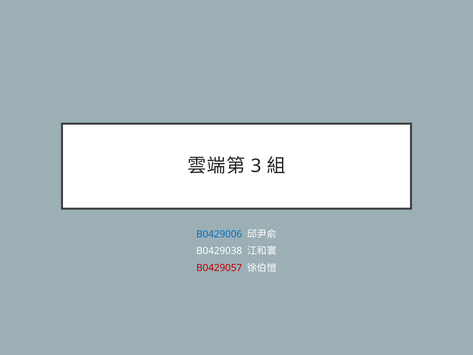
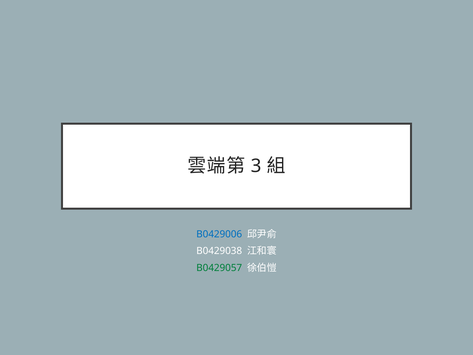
B0429057 colour: red -> green
